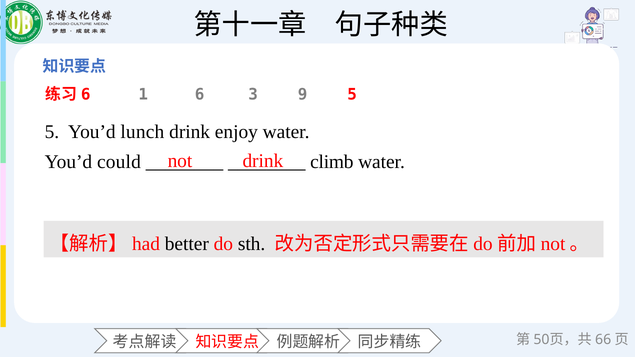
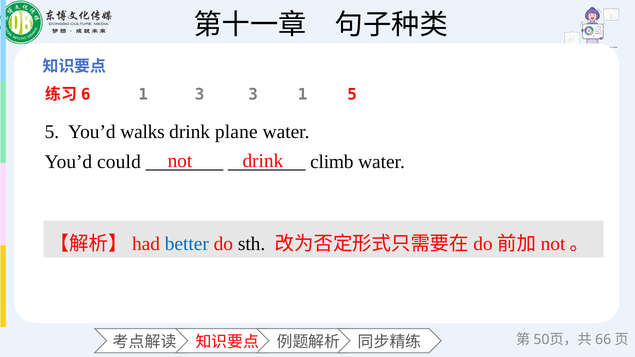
1 6: 6 -> 3
3 9: 9 -> 1
lunch: lunch -> walks
enjoy: enjoy -> plane
better colour: black -> blue
